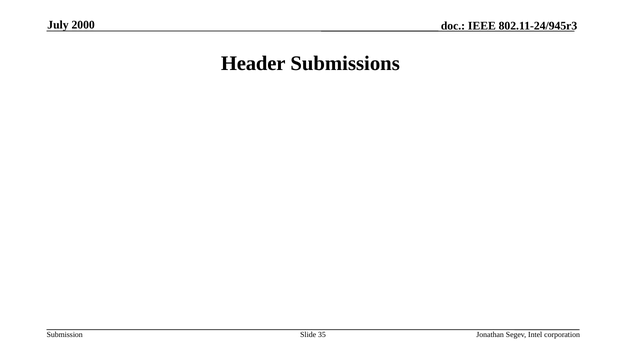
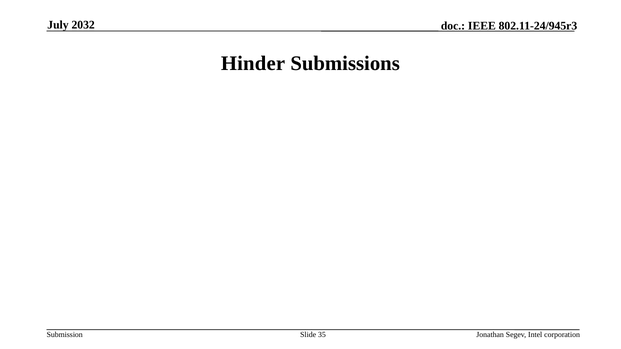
2000: 2000 -> 2032
Header: Header -> Hinder
